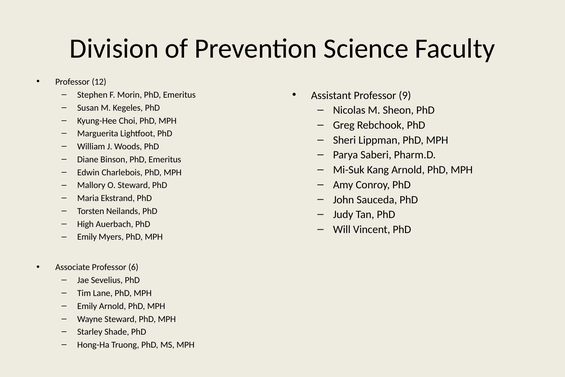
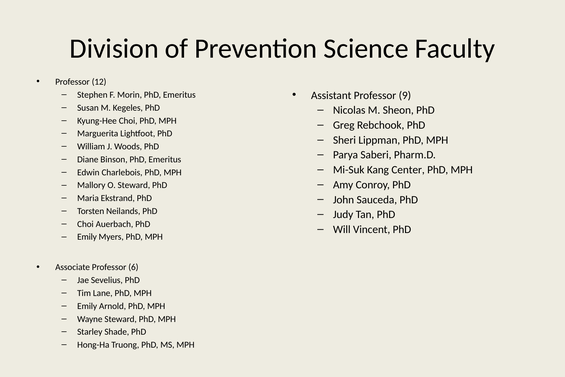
Kang Arnold: Arnold -> Center
High at (85, 224): High -> Choi
